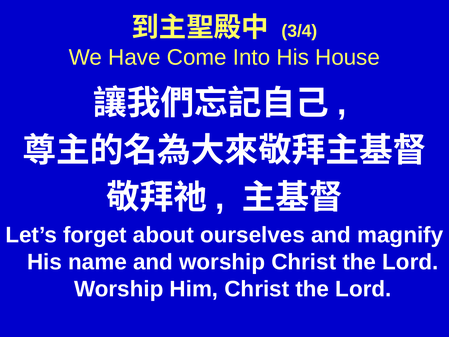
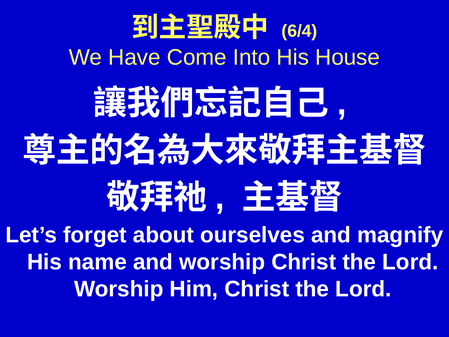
3/4: 3/4 -> 6/4
